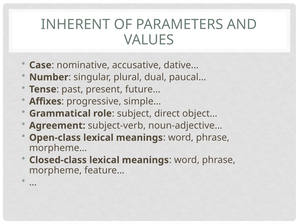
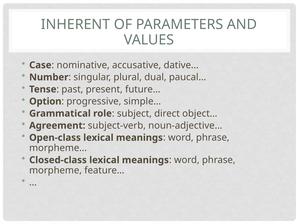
Affixes: Affixes -> Option
